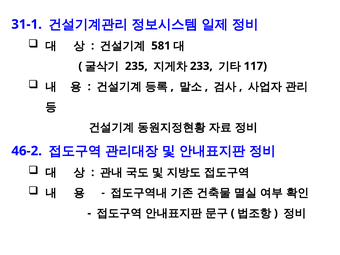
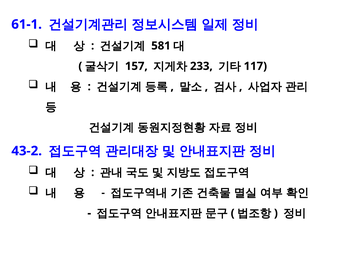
31-1: 31-1 -> 61-1
235: 235 -> 157
46-2: 46-2 -> 43-2
